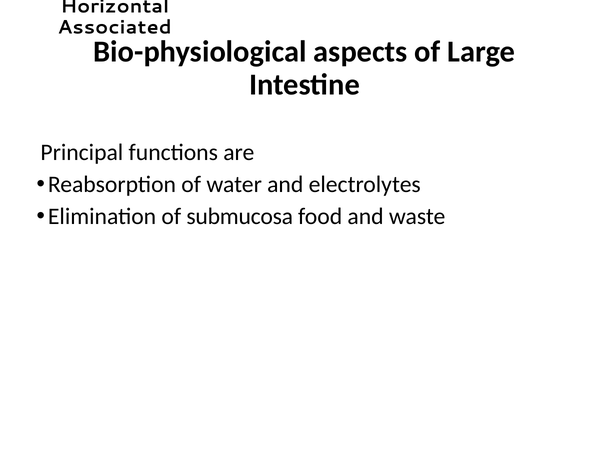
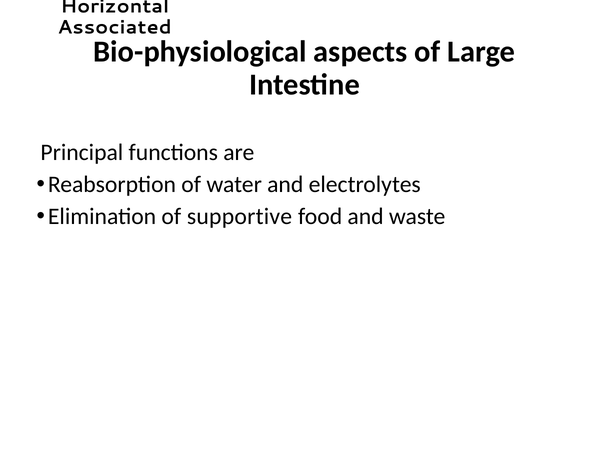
submucosa: submucosa -> supportive
